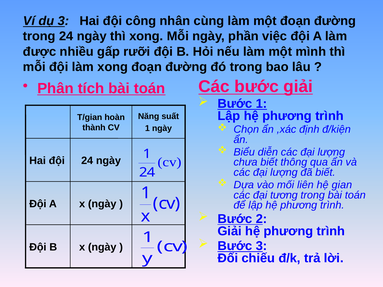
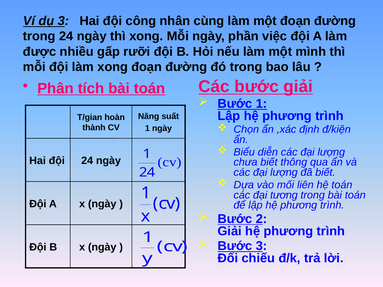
hệ gian: gian -> toán
